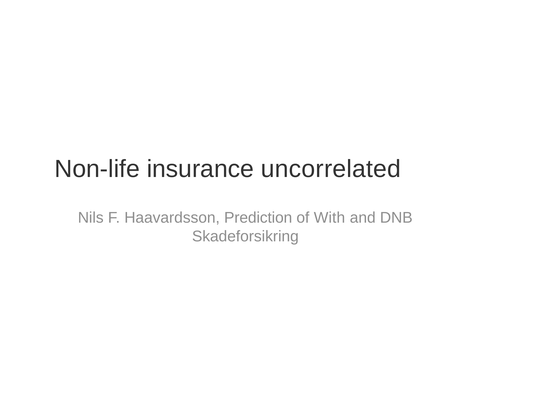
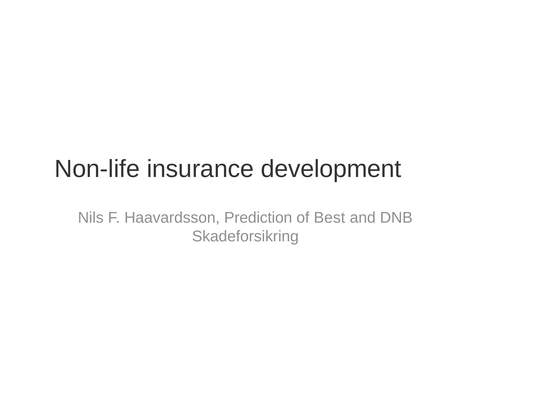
uncorrelated: uncorrelated -> development
With: With -> Best
